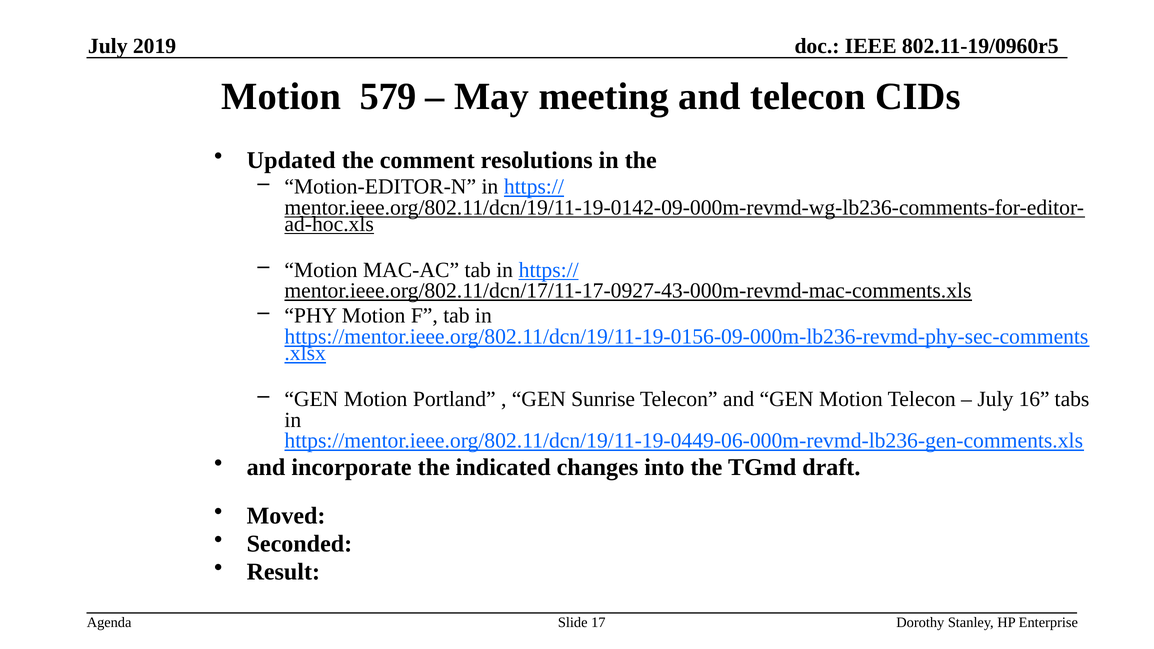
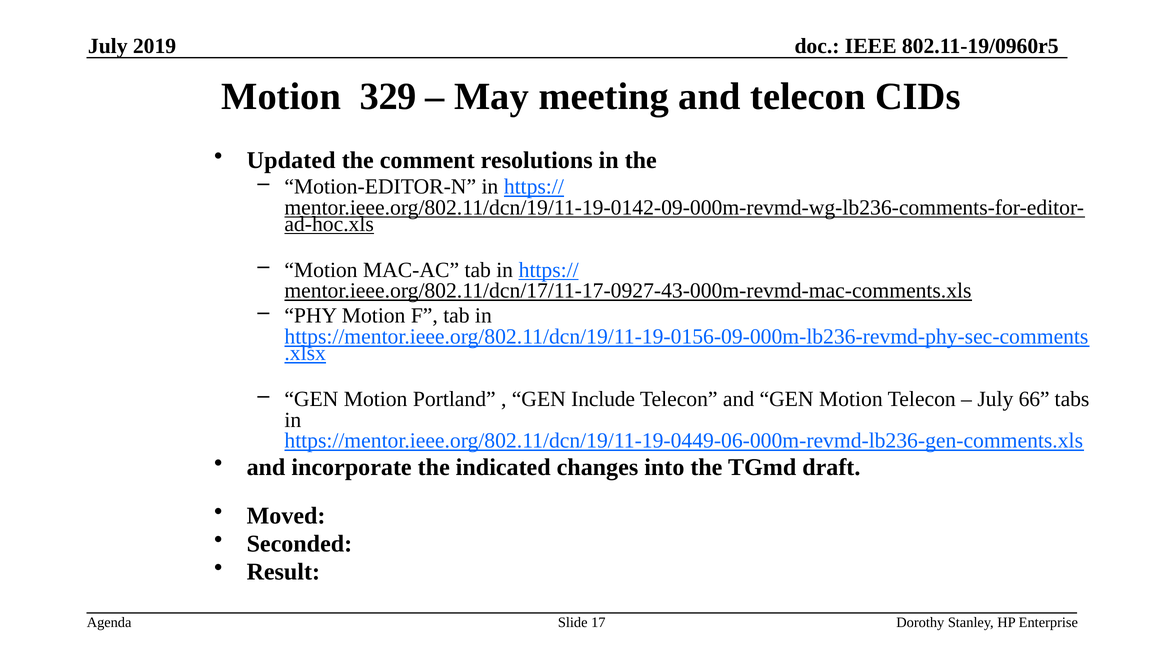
579: 579 -> 329
Sunrise: Sunrise -> Include
16: 16 -> 66
